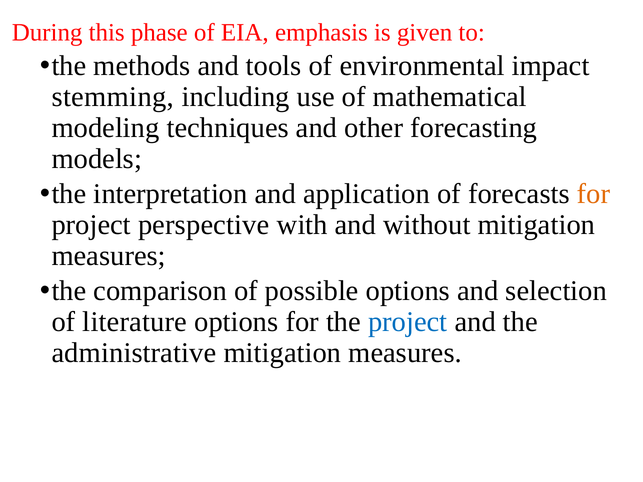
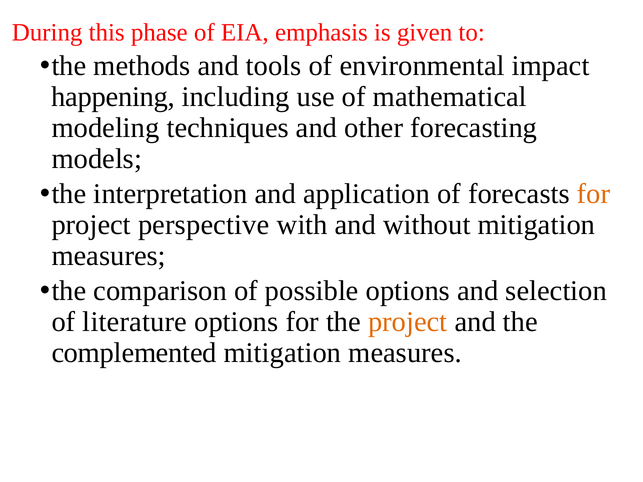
stemming: stemming -> happening
project at (408, 322) colour: blue -> orange
administrative: administrative -> complemented
